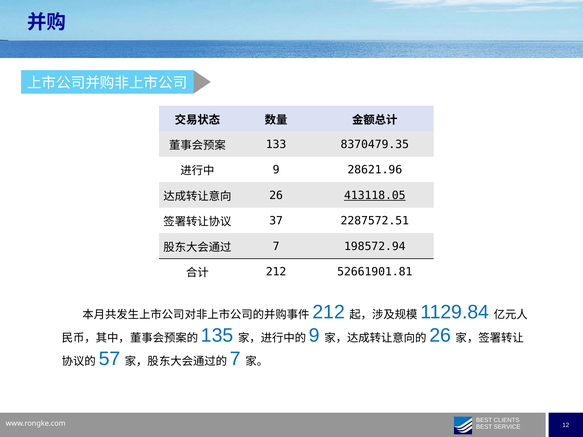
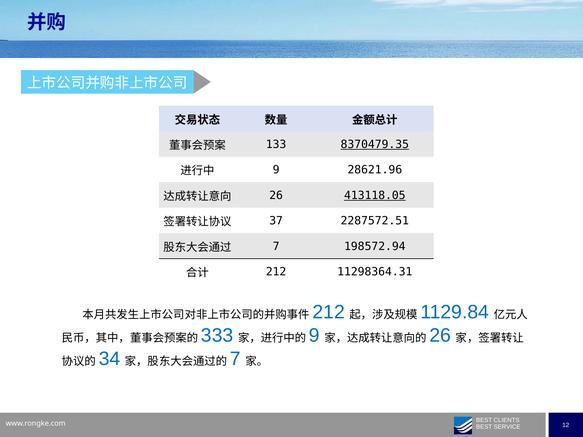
8370479.35 underline: none -> present
52661901.81: 52661901.81 -> 11298364.31
135: 135 -> 333
57: 57 -> 34
